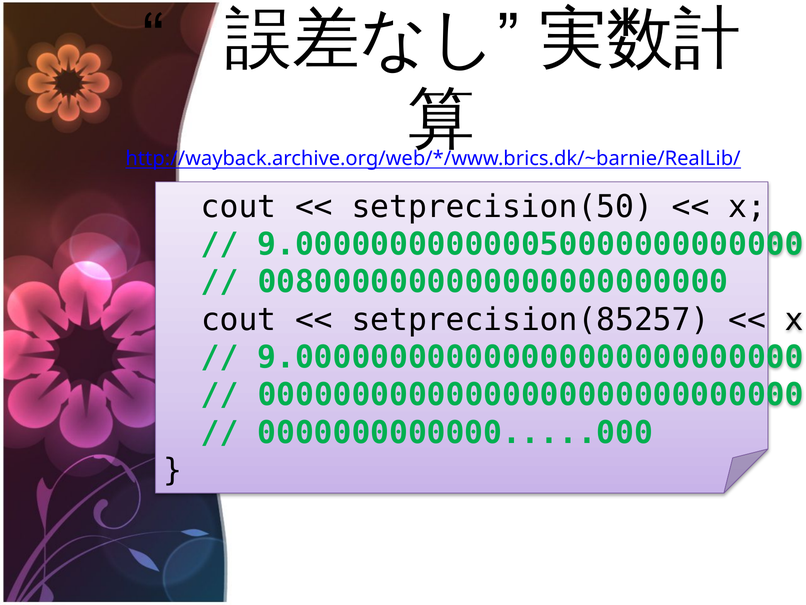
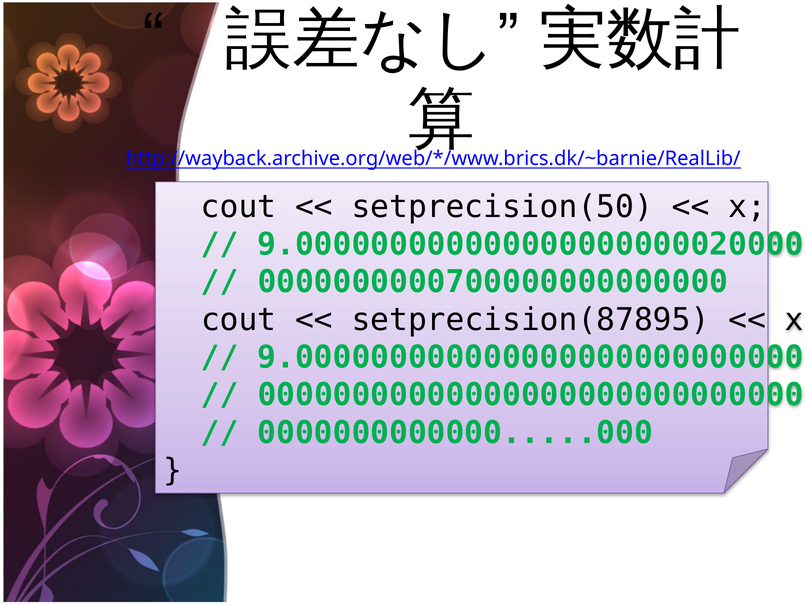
9.000000000000050000000000000: 9.000000000000050000000000000 -> 9.000000000000000000000020000
0080000000000000000000000: 0080000000000000000000000 -> 0000000000700000000000000
setprecision(85257: setprecision(85257 -> setprecision(87895
